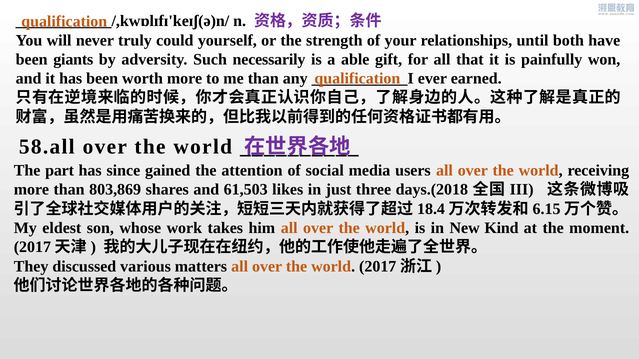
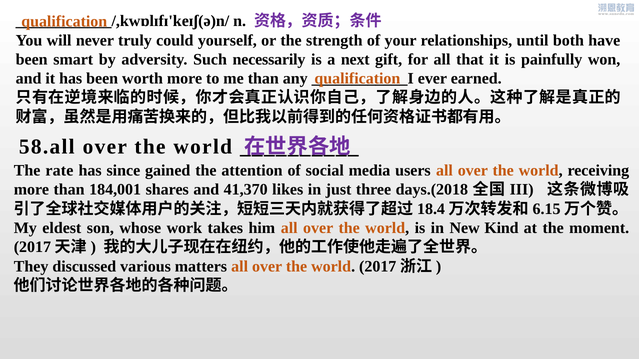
giants: giants -> smart
able: able -> next
part: part -> rate
803,869: 803,869 -> 184,001
61,503: 61,503 -> 41,370
